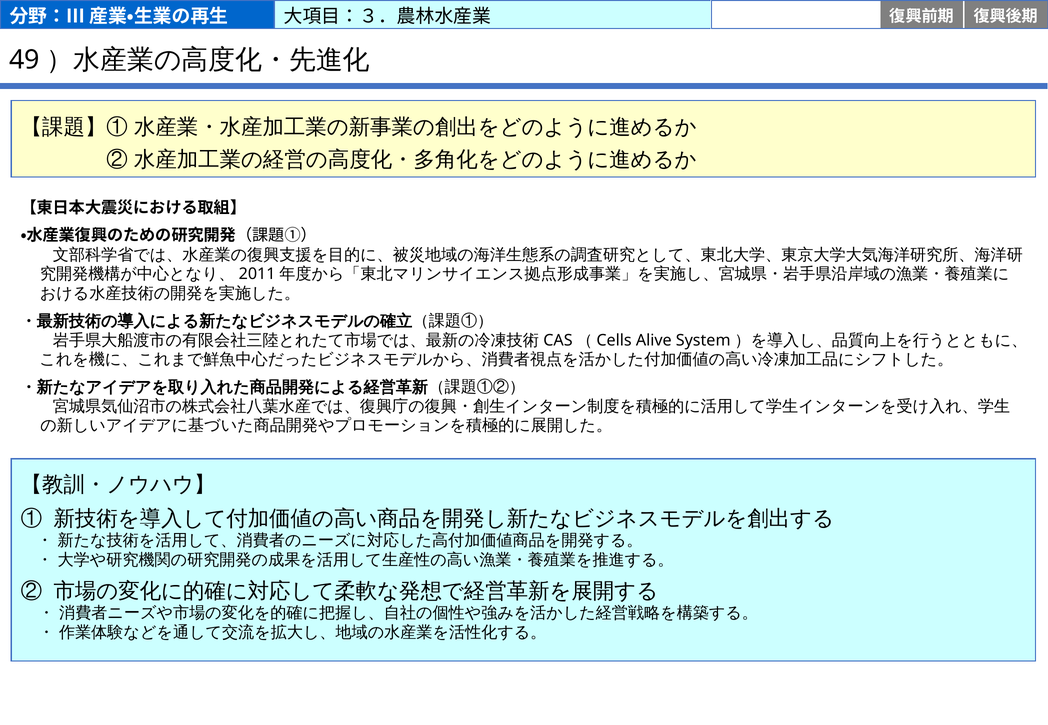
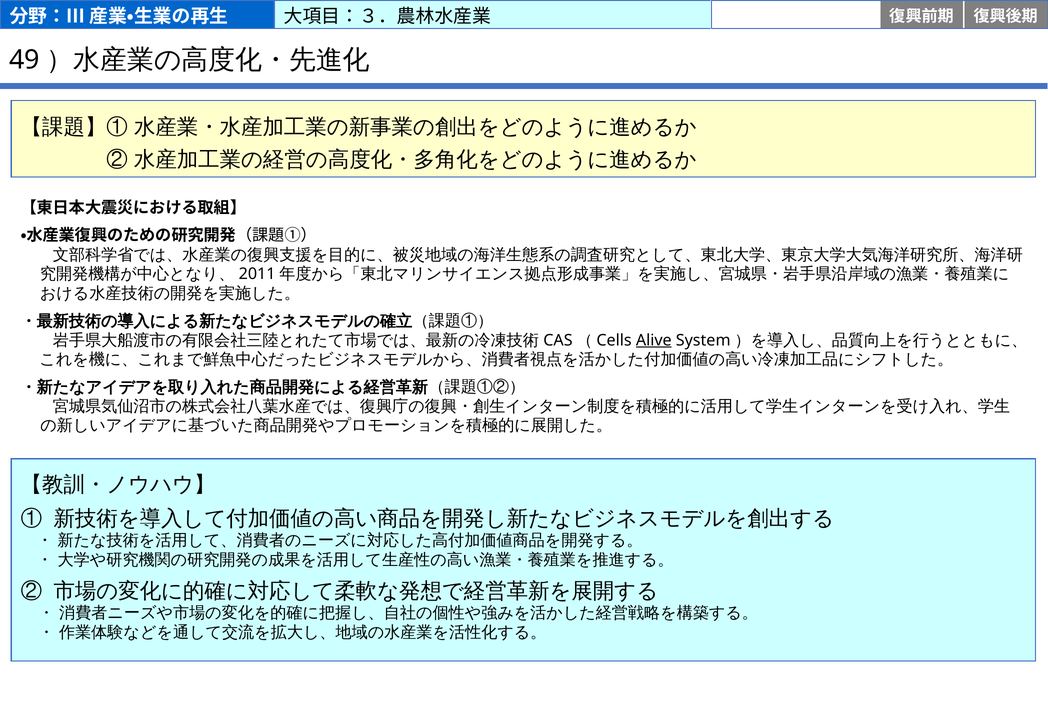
Alive underline: none -> present
